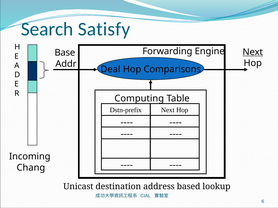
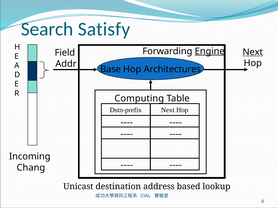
Engine underline: none -> present
Base: Base -> Field
Deal: Deal -> Base
Comparisons: Comparisons -> Architectures
